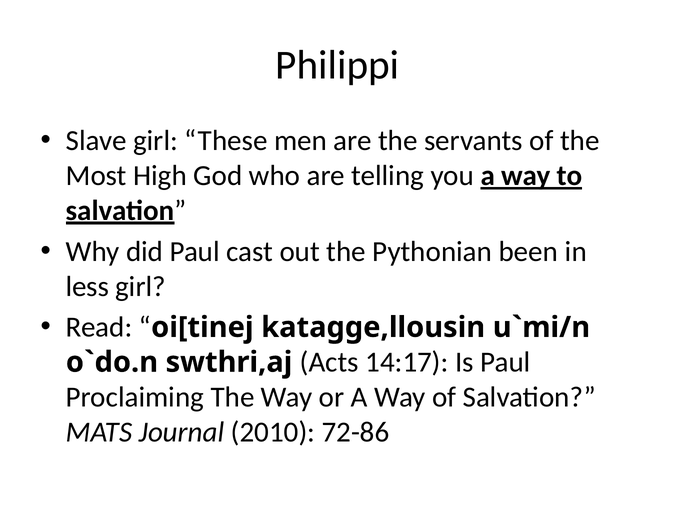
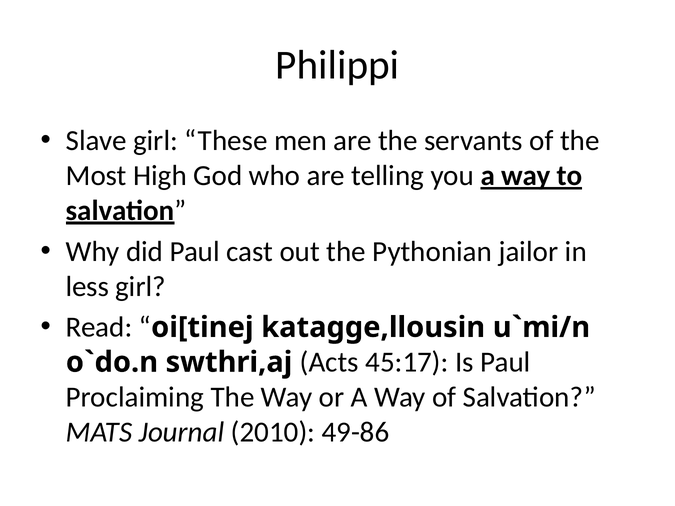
been: been -> jailor
14:17: 14:17 -> 45:17
72-86: 72-86 -> 49-86
